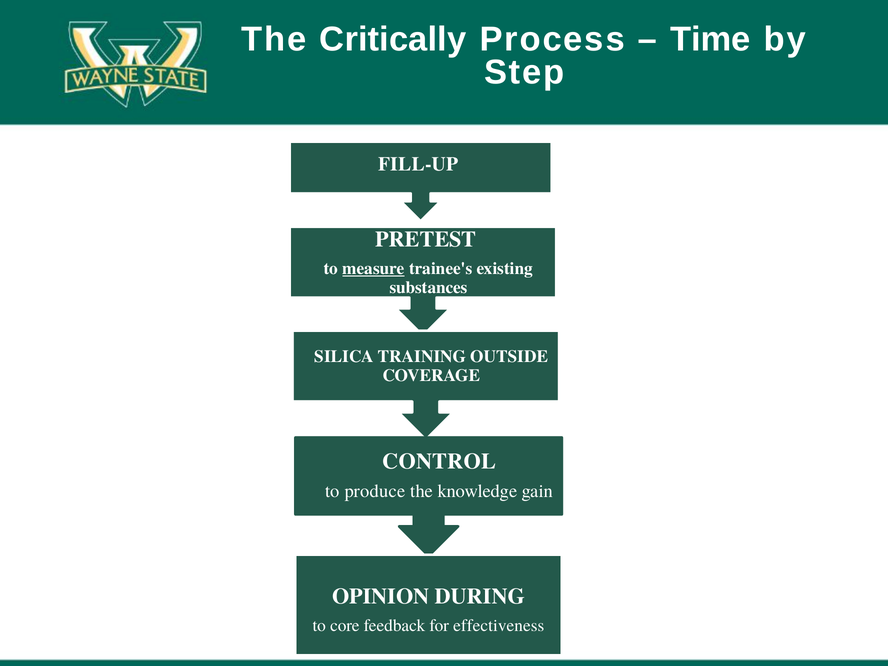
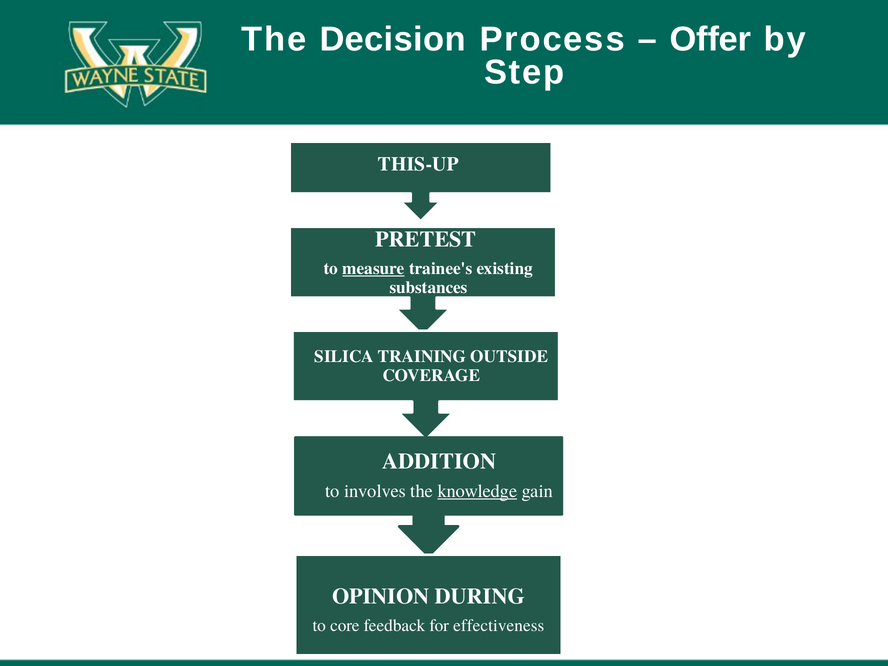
Critically: Critically -> Decision
Time: Time -> Offer
FILL-UP: FILL-UP -> THIS-UP
CONTROL: CONTROL -> ADDITION
produce: produce -> involves
knowledge underline: none -> present
